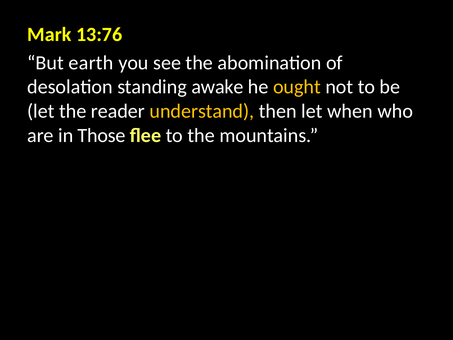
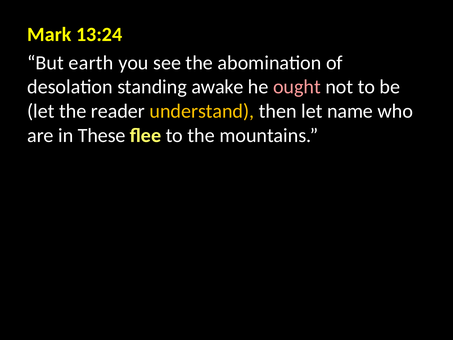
13:76: 13:76 -> 13:24
ought colour: yellow -> pink
when: when -> name
Those: Those -> These
